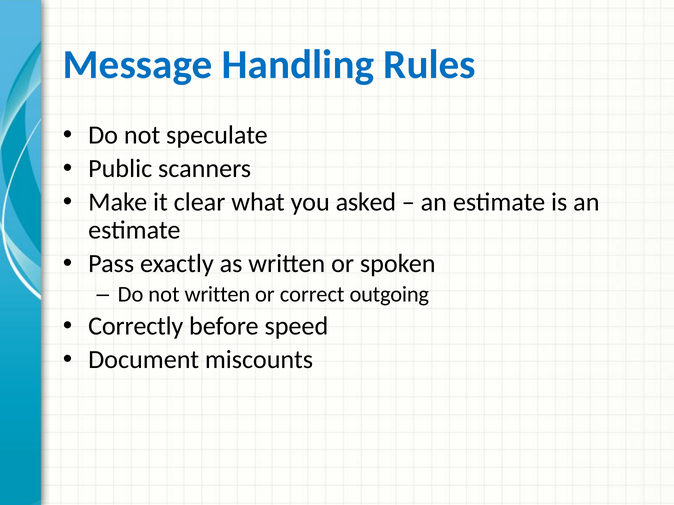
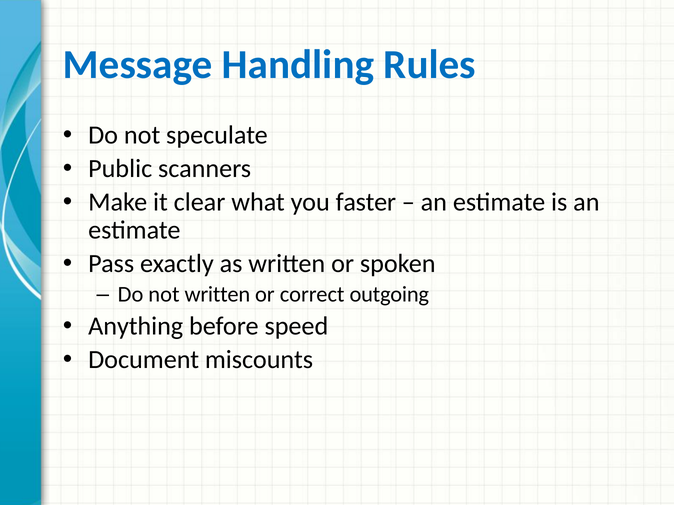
asked: asked -> faster
Correctly: Correctly -> Anything
